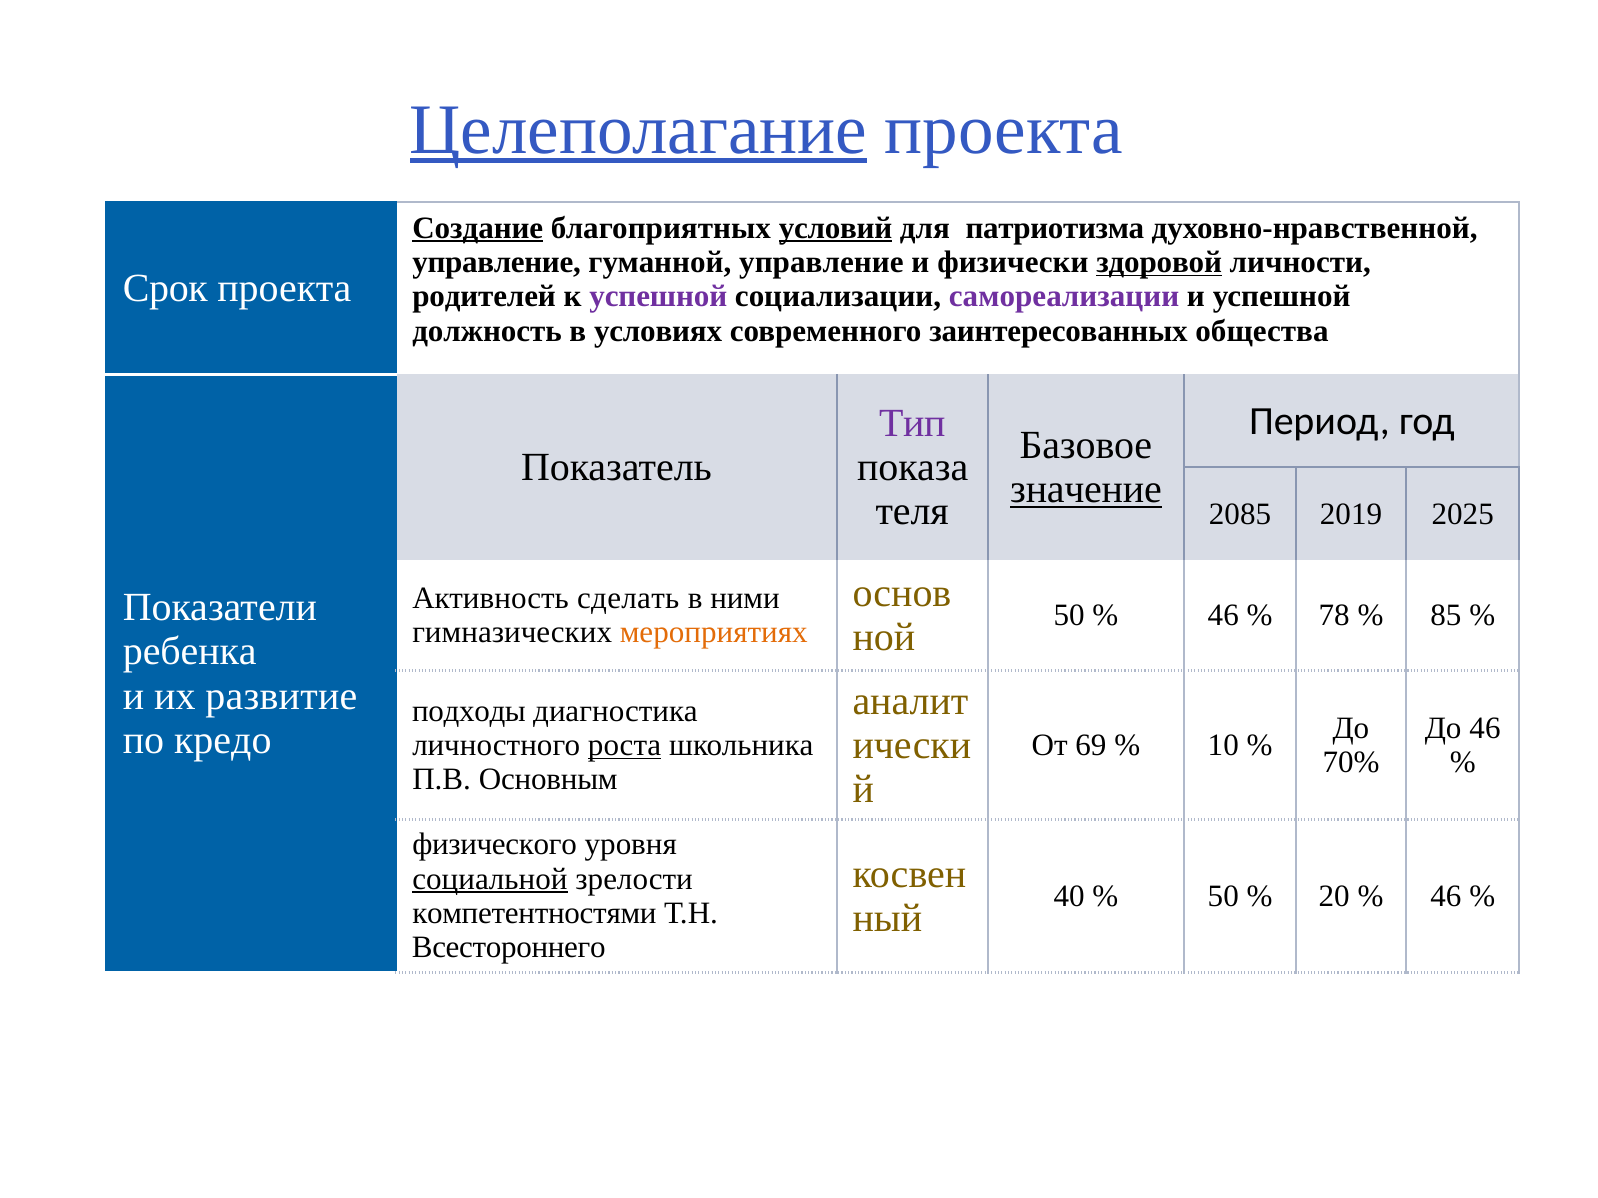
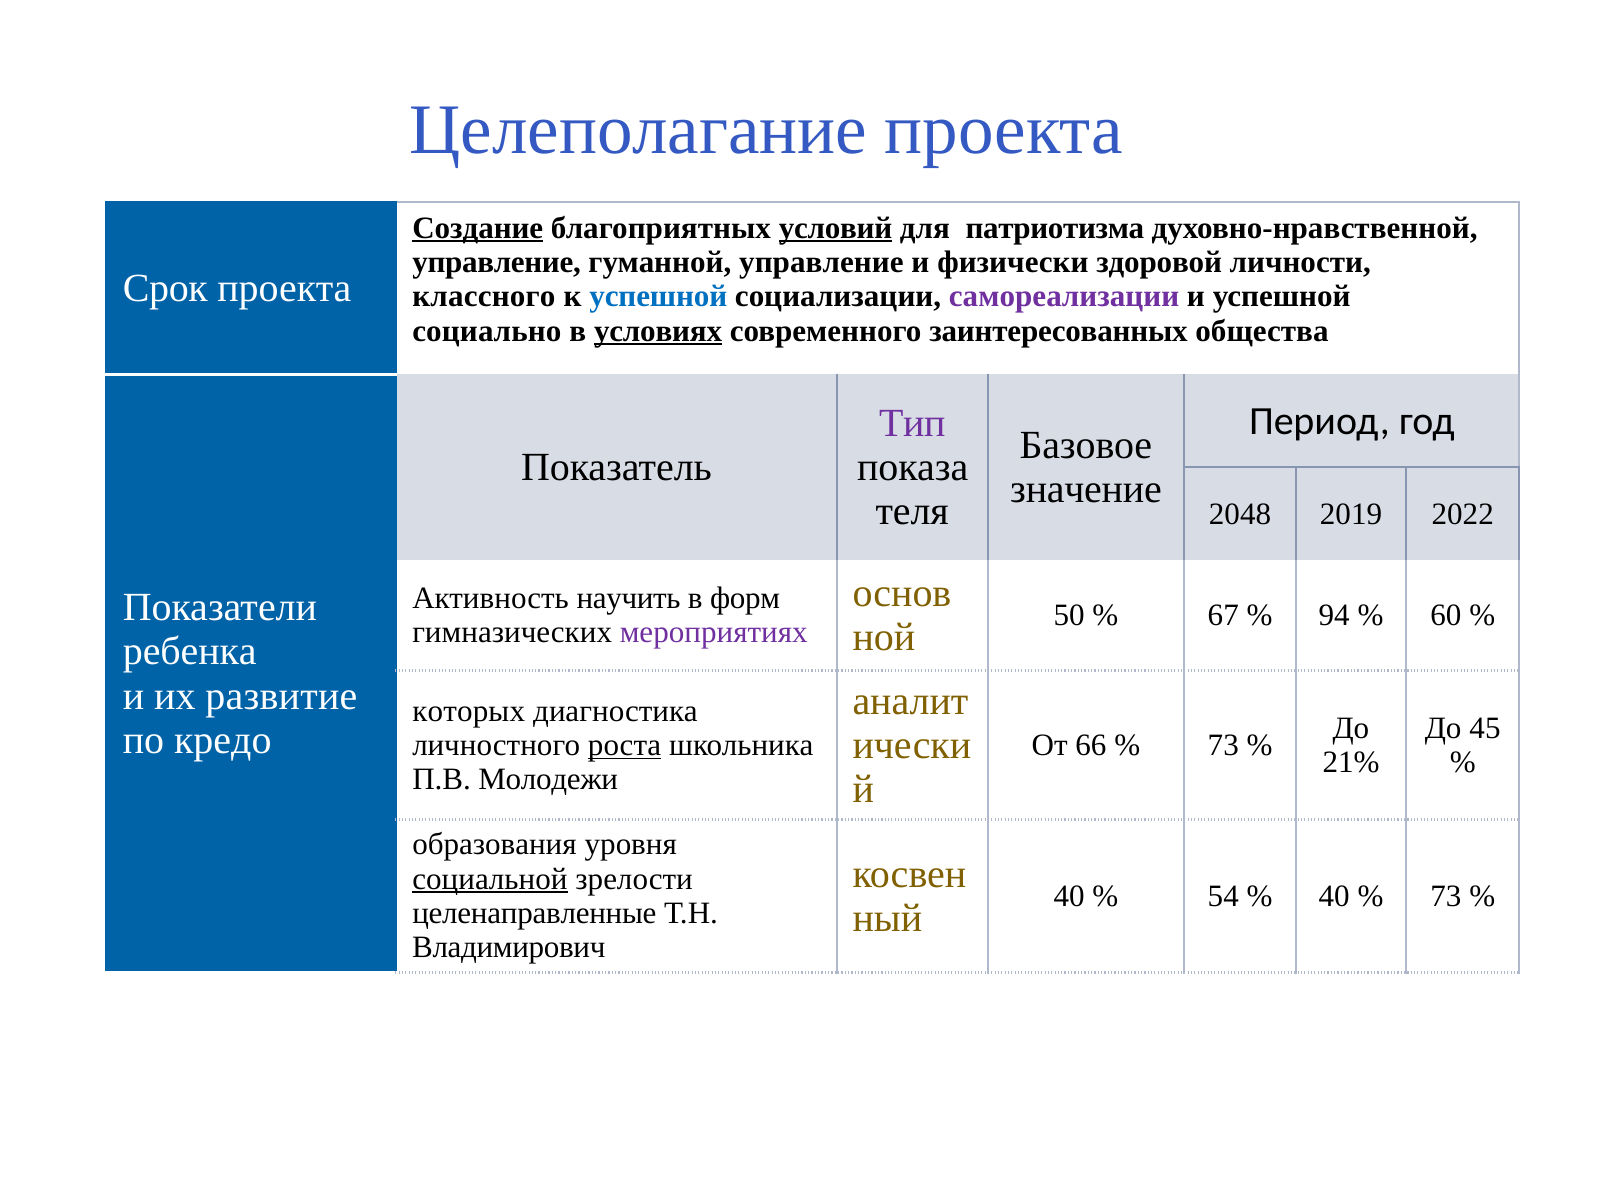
Целеполагание underline: present -> none
здоровой underline: present -> none
родителей: родителей -> классного
успешной at (658, 297) colour: purple -> blue
должность: должность -> социально
условиях underline: none -> present
значение underline: present -> none
2085: 2085 -> 2048
2025: 2025 -> 2022
сделать: сделать -> научить
ними: ними -> форм
46 at (1223, 616): 46 -> 67
78: 78 -> 94
85: 85 -> 60
мероприятиях colour: orange -> purple
подходы: подходы -> которых
До 46: 46 -> 45
69: 69 -> 66
10 at (1223, 745): 10 -> 73
70%: 70% -> 21%
Основным: Основным -> Молодежи
физического: физического -> образования
50 at (1223, 897): 50 -> 54
20 at (1334, 897): 20 -> 40
46 at (1446, 897): 46 -> 73
компетентностями: компетентностями -> целенаправленные
Всестороннего: Всестороннего -> Владимирович
